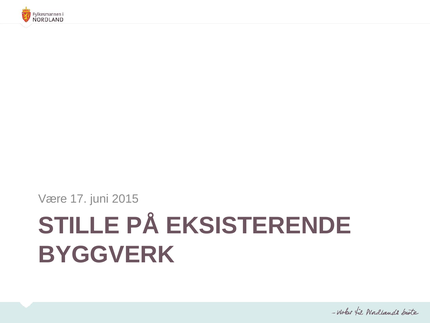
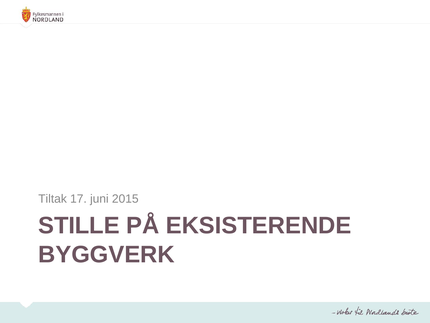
Være: Være -> Tiltak
